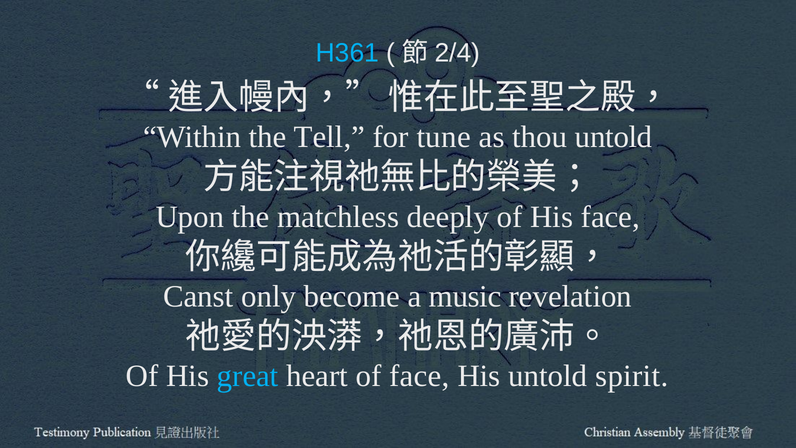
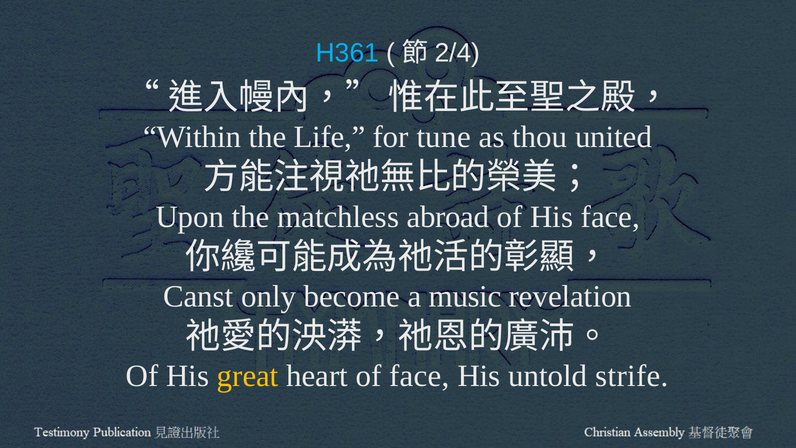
Tell: Tell -> Life
thou untold: untold -> united
deeply: deeply -> abroad
great colour: light blue -> yellow
spirit: spirit -> strife
